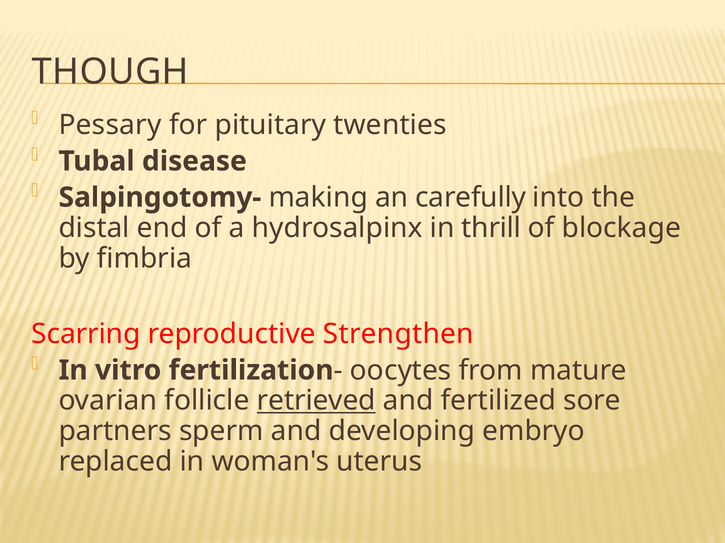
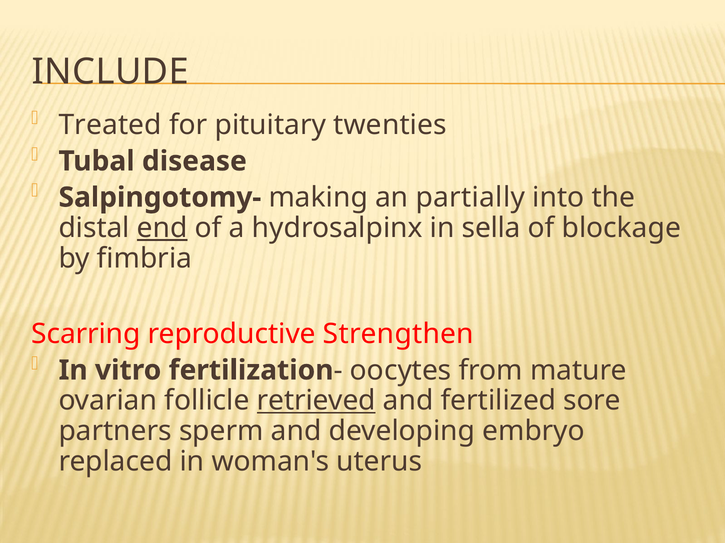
THOUGH: THOUGH -> INCLUDE
Pessary: Pessary -> Treated
carefully: carefully -> partially
end underline: none -> present
thrill: thrill -> sella
